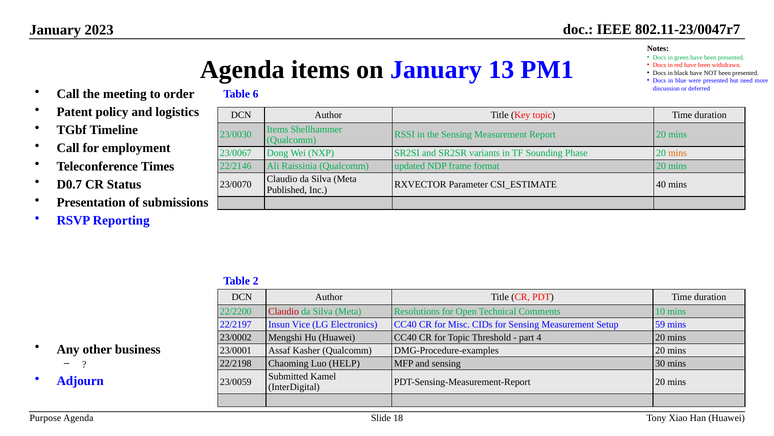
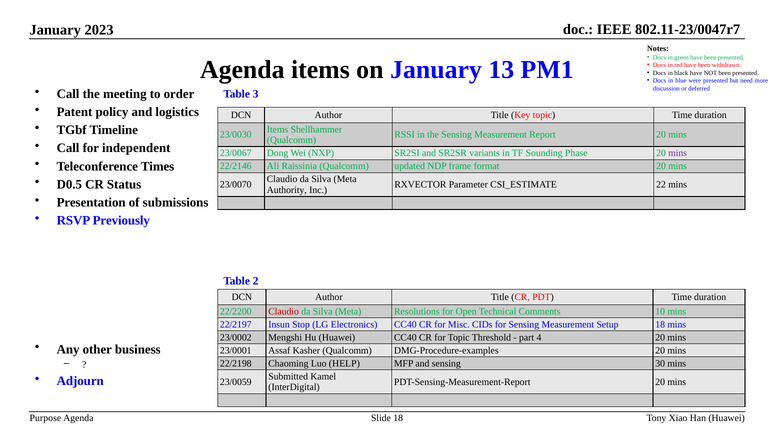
6: 6 -> 3
employment: employment -> independent
mins at (678, 153) colour: orange -> purple
D0.7: D0.7 -> D0.5
40: 40 -> 22
Published: Published -> Authority
Reporting: Reporting -> Previously
Vice: Vice -> Stop
Setup 59: 59 -> 18
